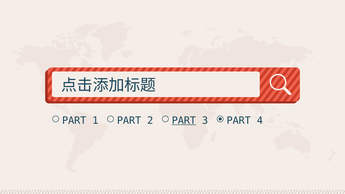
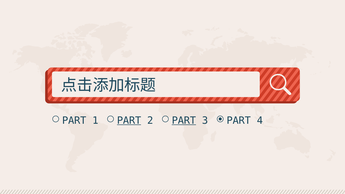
PART at (129, 121) underline: none -> present
